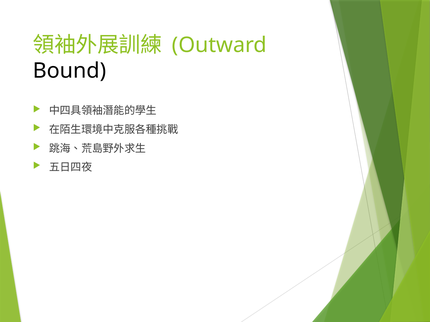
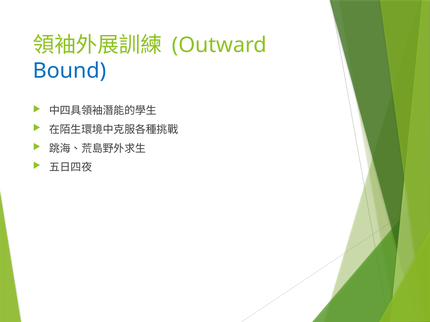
Bound colour: black -> blue
